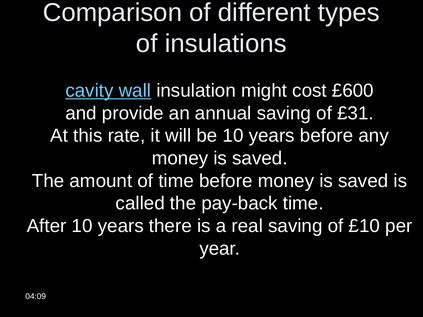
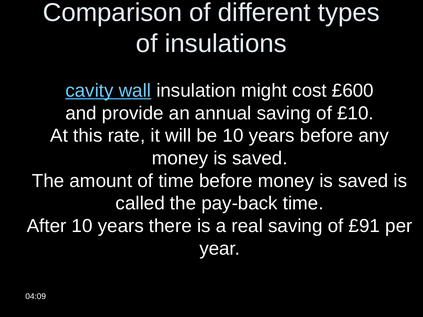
£31: £31 -> £10
£10: £10 -> £91
